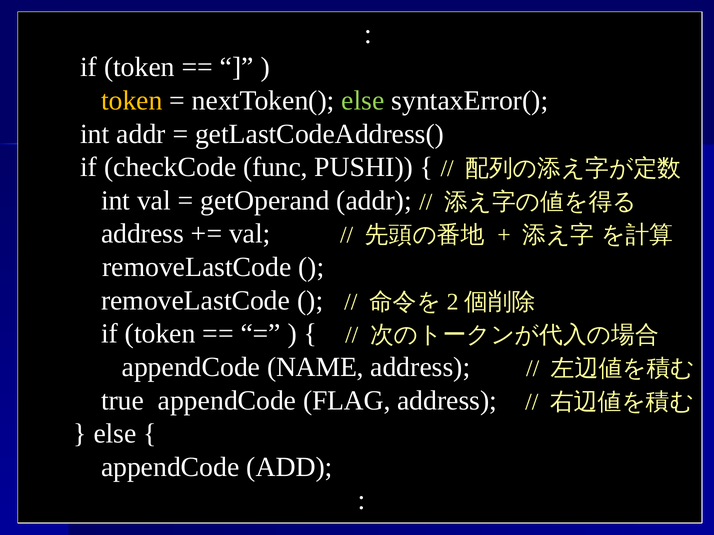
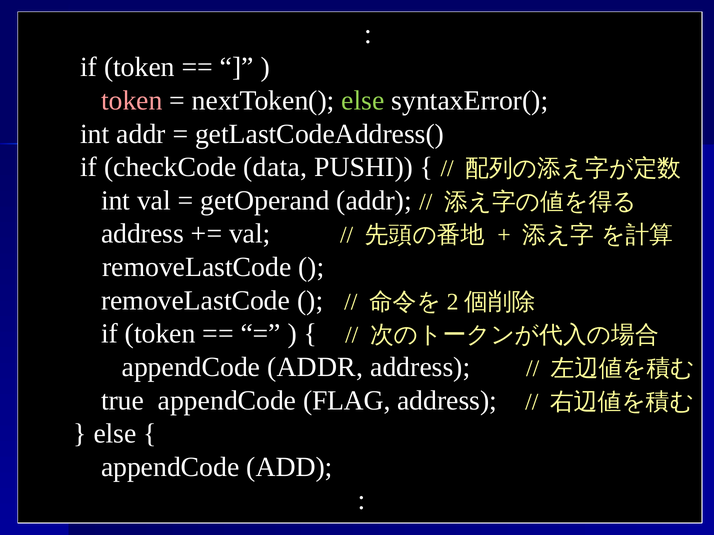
token at (132, 101) colour: yellow -> pink
func: func -> data
appendCode NAME: NAME -> ADDR
